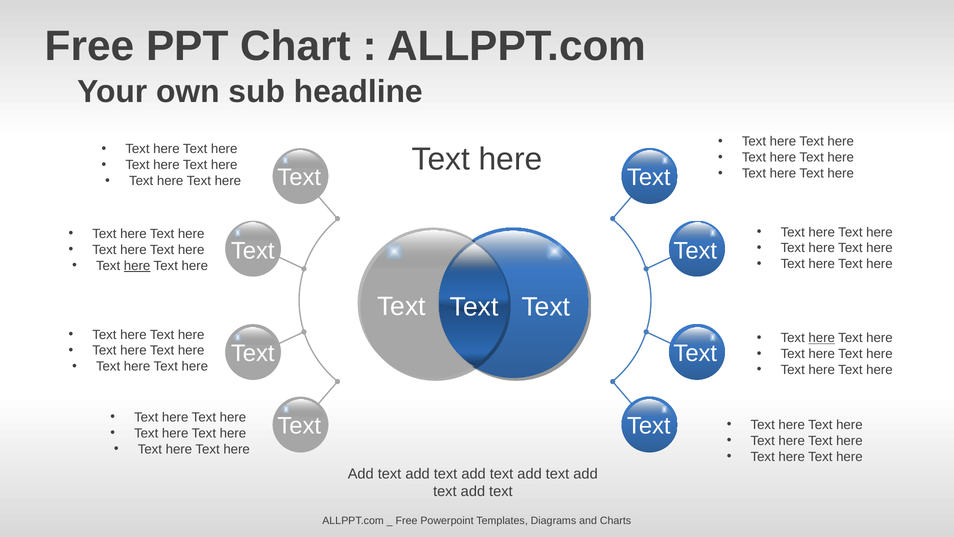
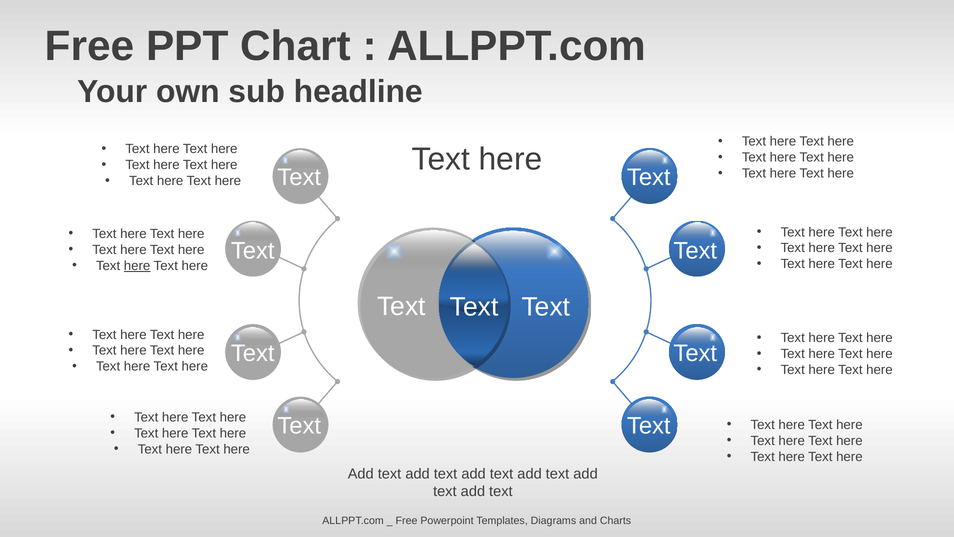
here at (822, 338) underline: present -> none
